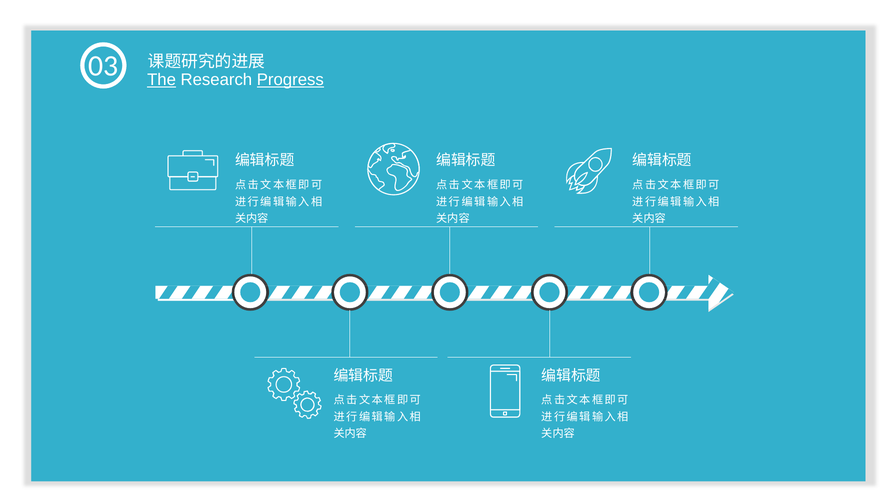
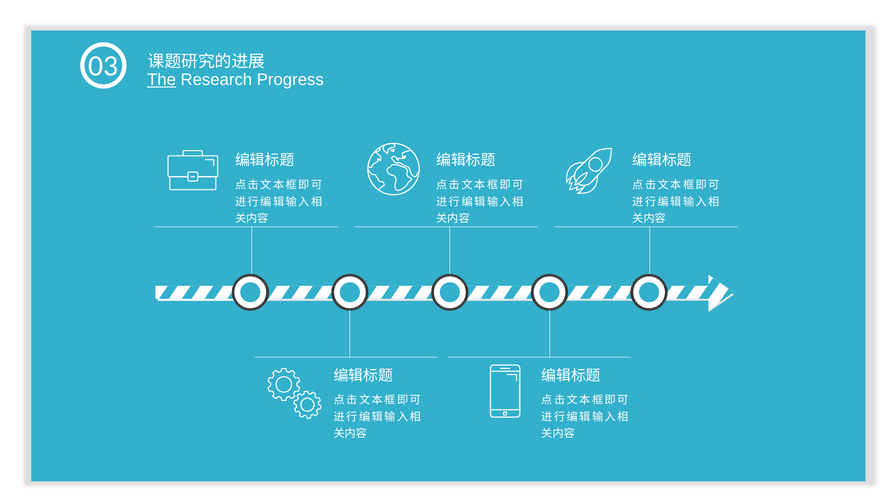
Progress underline: present -> none
